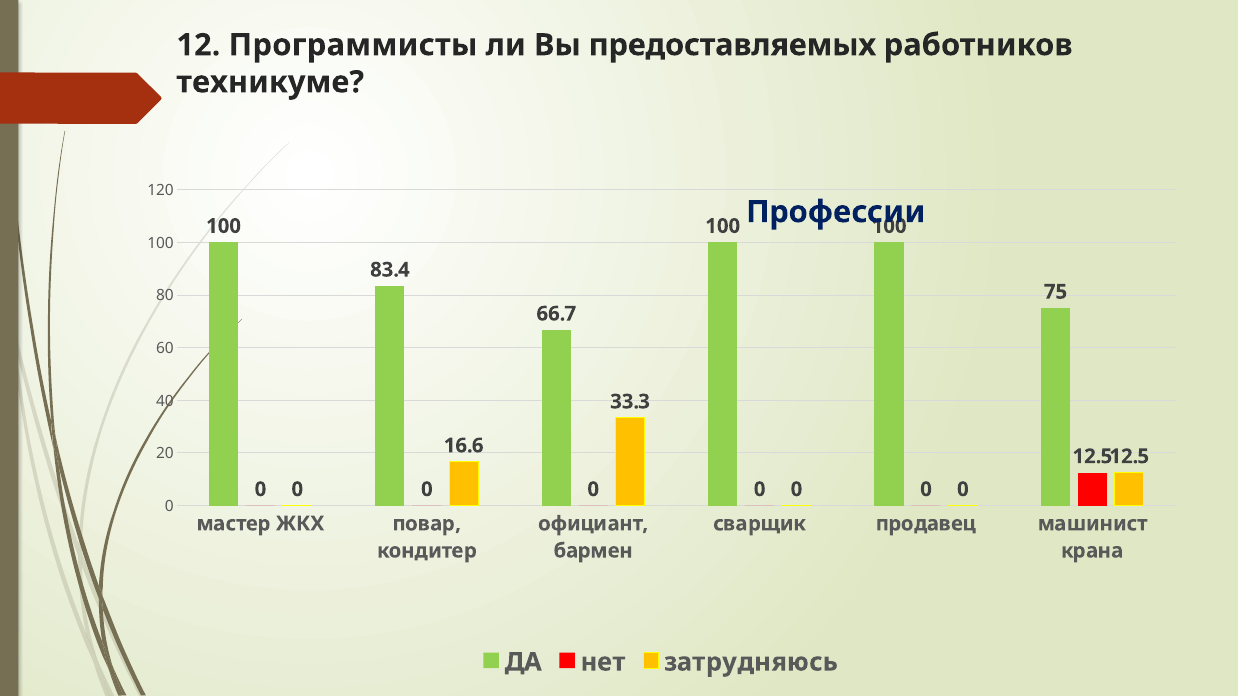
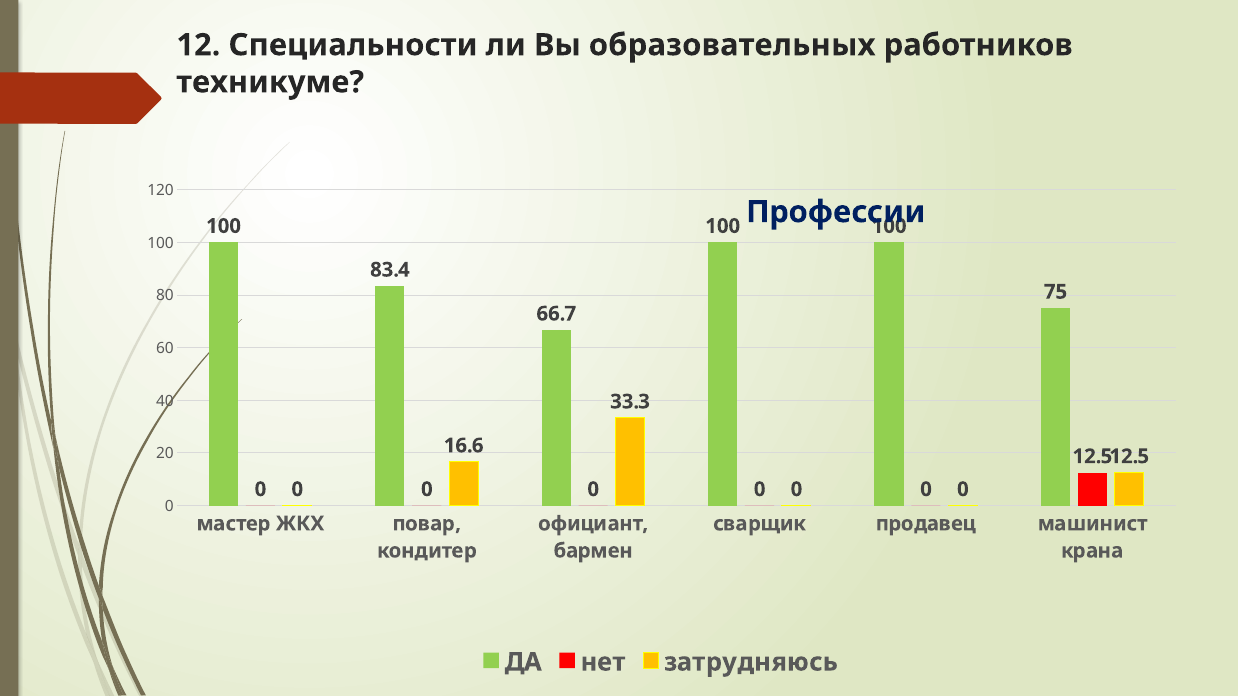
Программисты: Программисты -> Специальности
предоставляемых: предоставляемых -> образовательных
